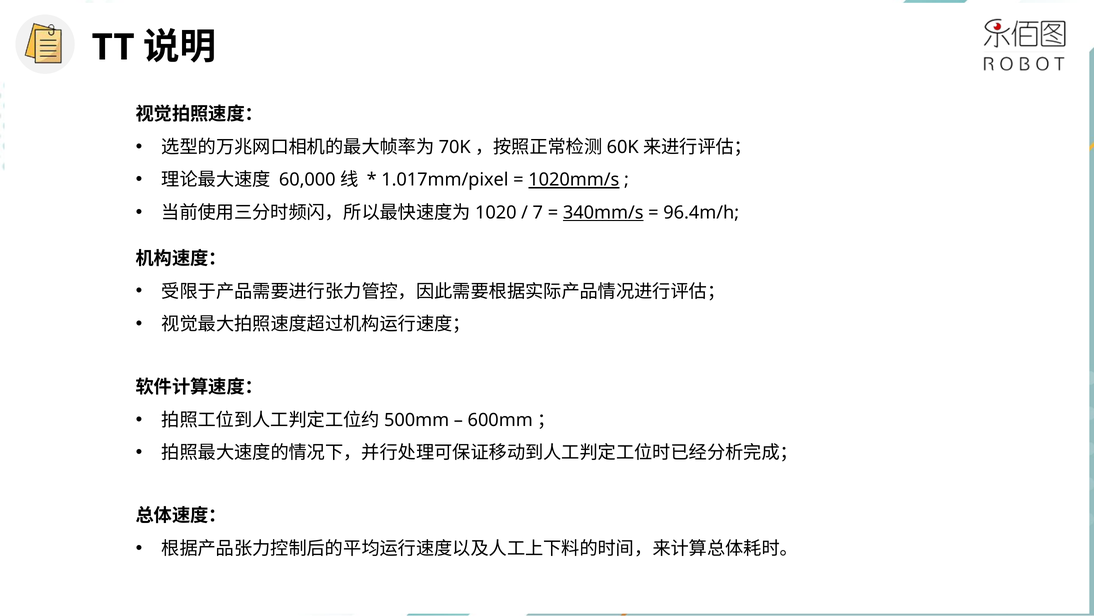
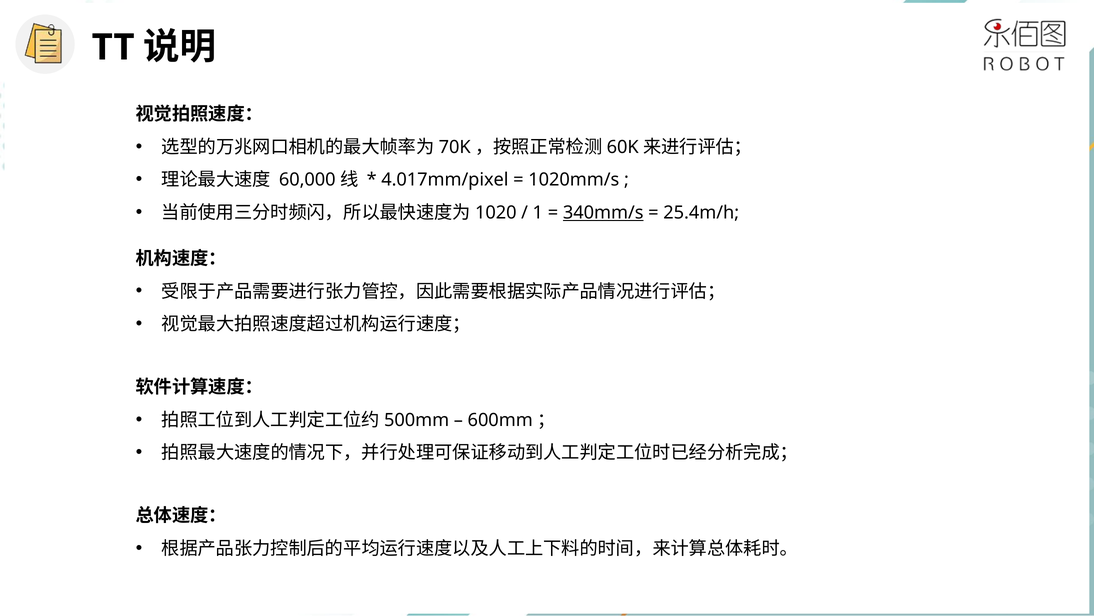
1.017mm/pixel: 1.017mm/pixel -> 4.017mm/pixel
1020mm/s underline: present -> none
7: 7 -> 1
96.4m/h: 96.4m/h -> 25.4m/h
